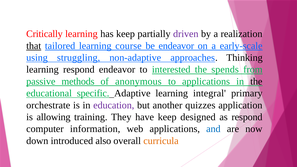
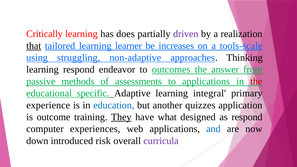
has keep: keep -> does
course: course -> learner
be endeavor: endeavor -> increases
early-scale: early-scale -> tools-scale
interested: interested -> outcomes
spends: spends -> answer
anonymous: anonymous -> assessments
the at (256, 81) colour: black -> red
orchestrate: orchestrate -> experience
education colour: purple -> blue
allowing: allowing -> outcome
They underline: none -> present
have keep: keep -> what
information: information -> experiences
also: also -> risk
curricula colour: orange -> purple
